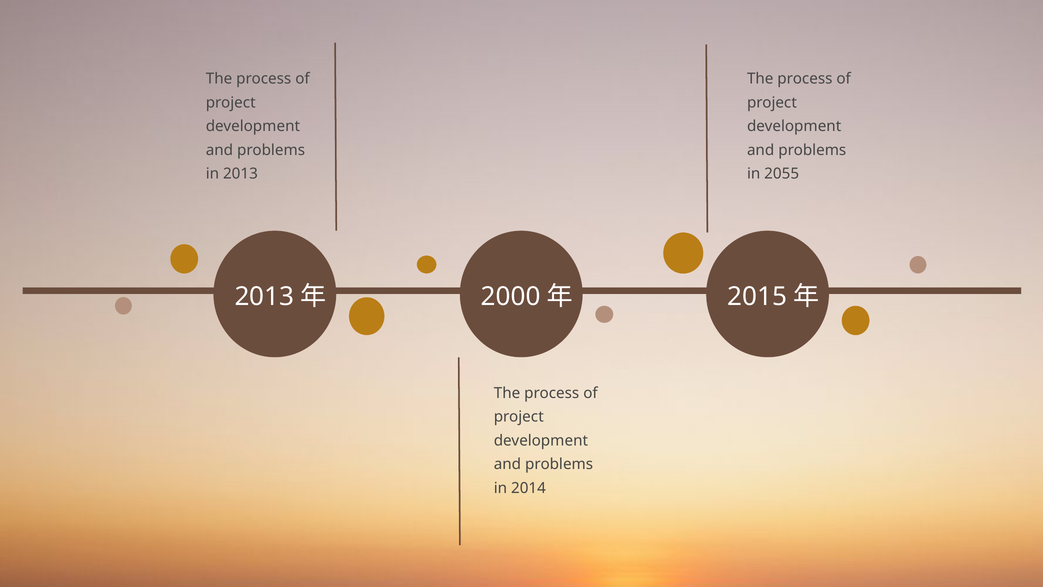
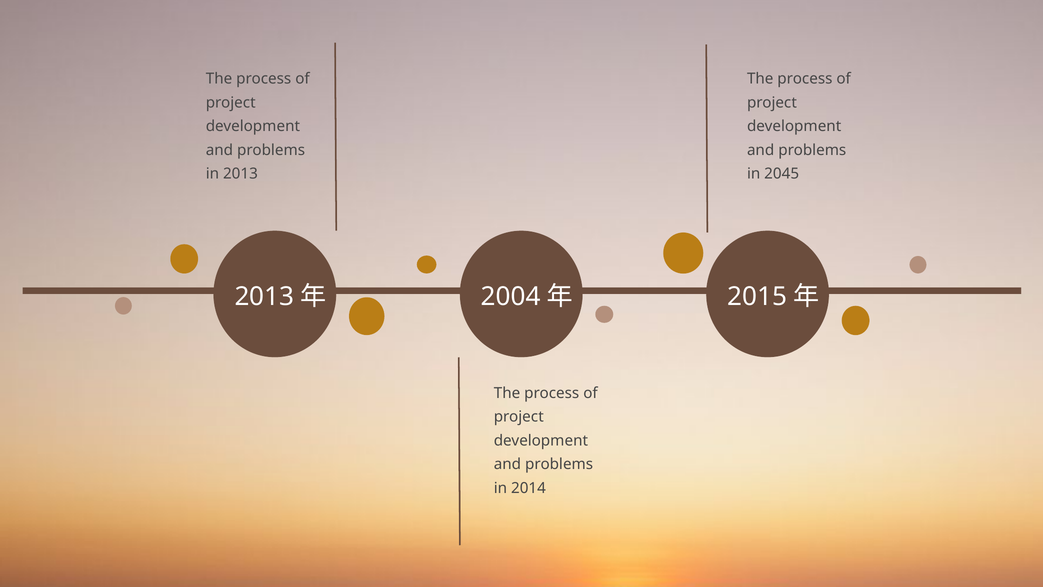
2055: 2055 -> 2045
2000: 2000 -> 2004
